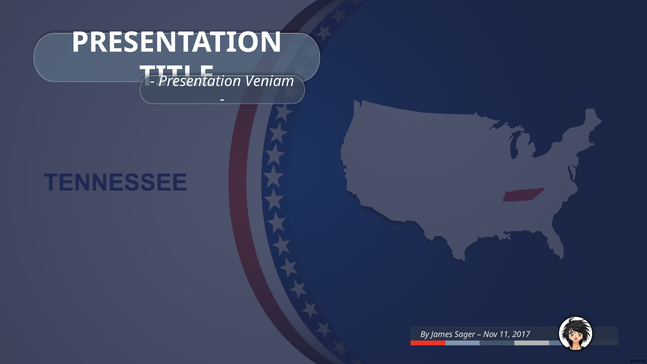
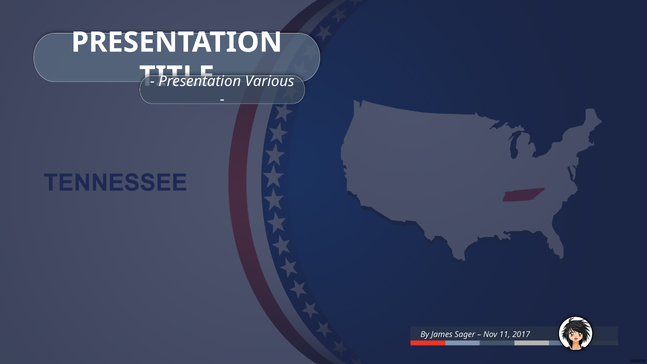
Veniam: Veniam -> Various
